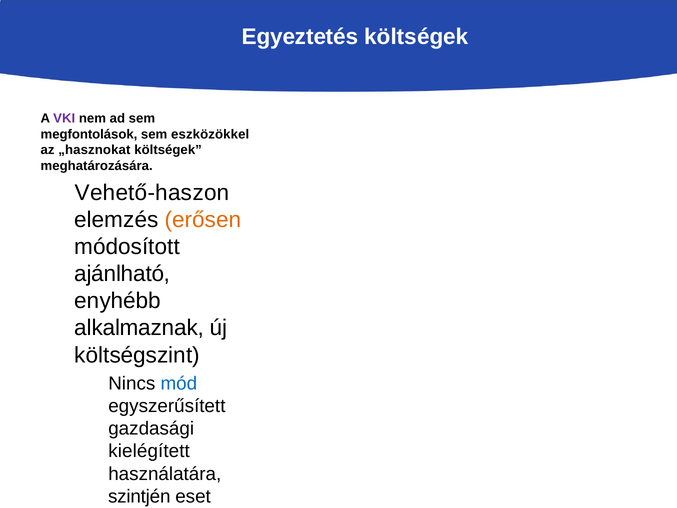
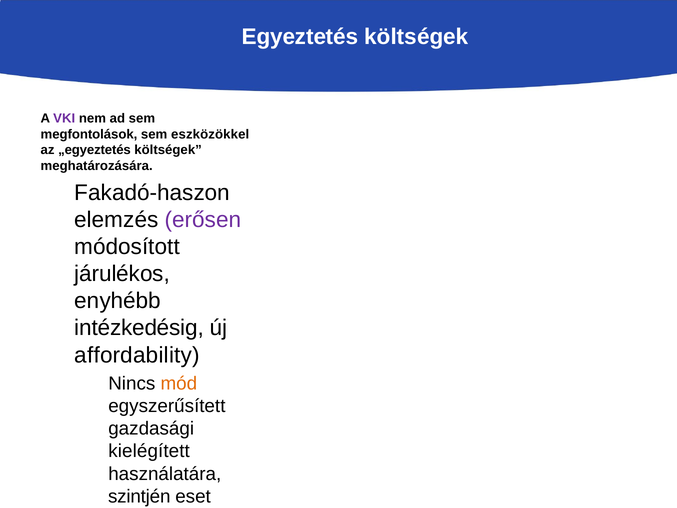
„hasznokat: „hasznokat -> „egyeztetés
Vehető-haszon: Vehető-haszon -> Fakadó-haszon
erősen colour: orange -> purple
ajánlható: ajánlható -> járulékos
alkalmaznak: alkalmaznak -> intézkedésig
költségszint: költségszint -> affordability
mód colour: blue -> orange
